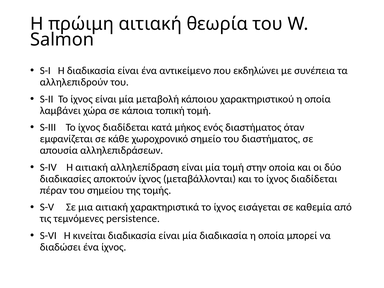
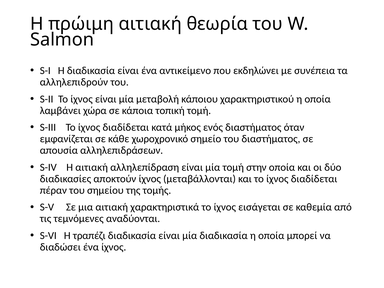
persistence: persistence -> αναδύονται
κινείται: κινείται -> τραπέζι
